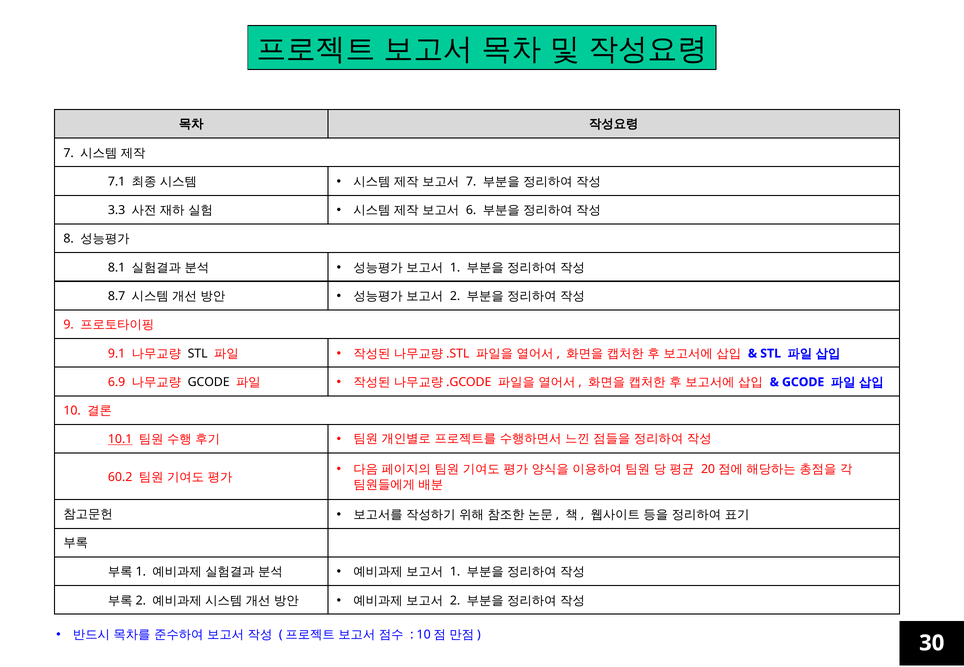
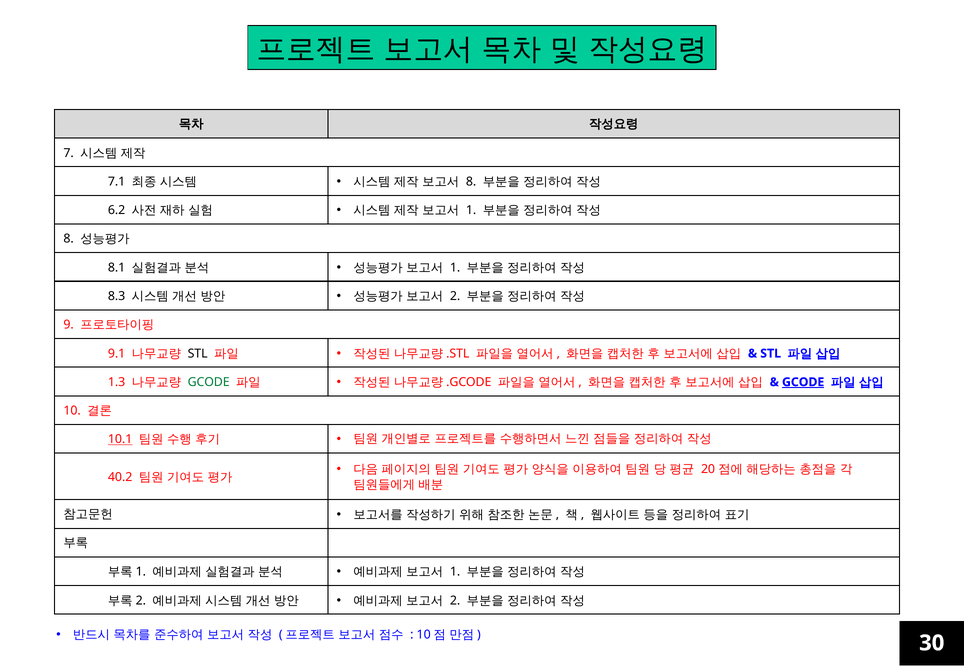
7 at (471, 182): 7 -> 8
3.3: 3.3 -> 6.2
6 at (471, 210): 6 -> 1
8.7: 8.7 -> 8.3
6.9: 6.9 -> 1.3
GCODE at (209, 382) colour: black -> green
GCODE at (803, 382) underline: none -> present
60.2: 60.2 -> 40.2
